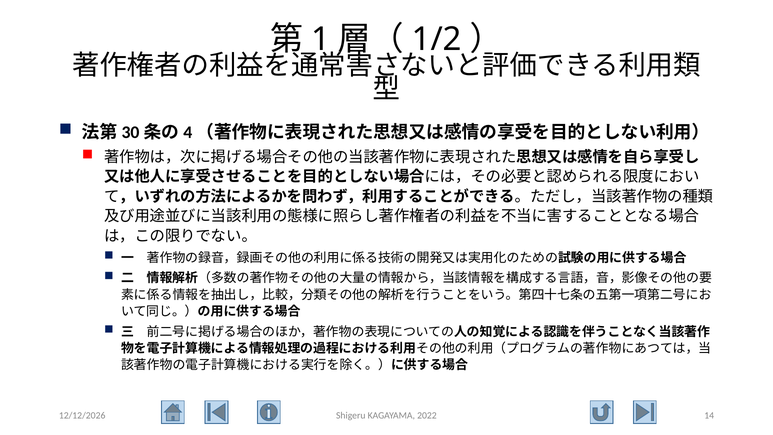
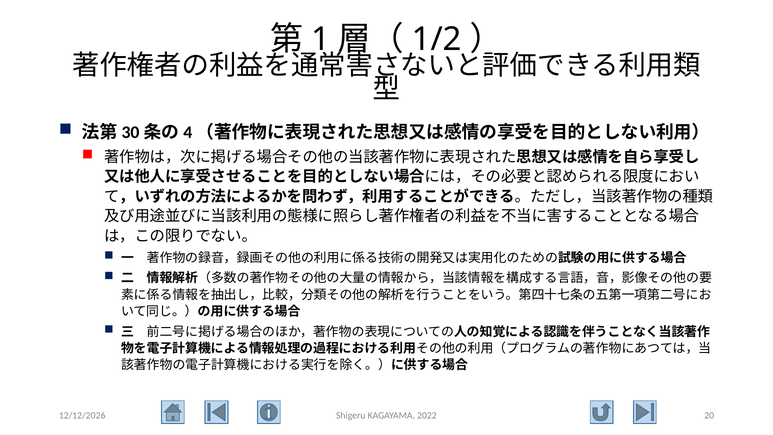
14: 14 -> 20
